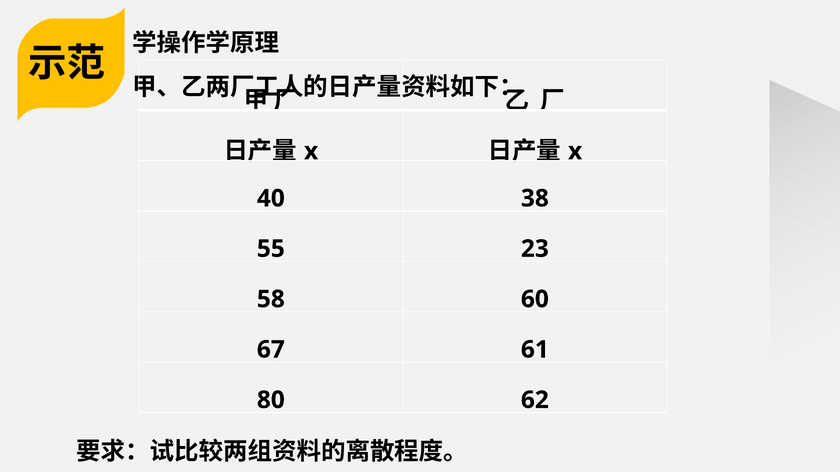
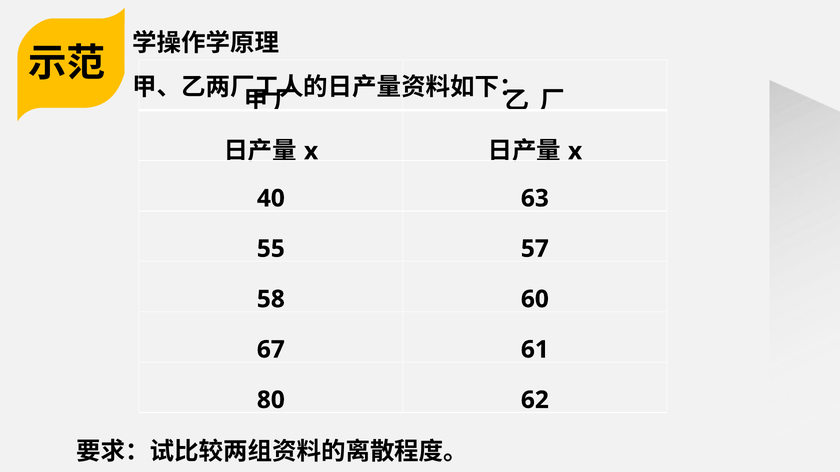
38: 38 -> 63
23: 23 -> 57
